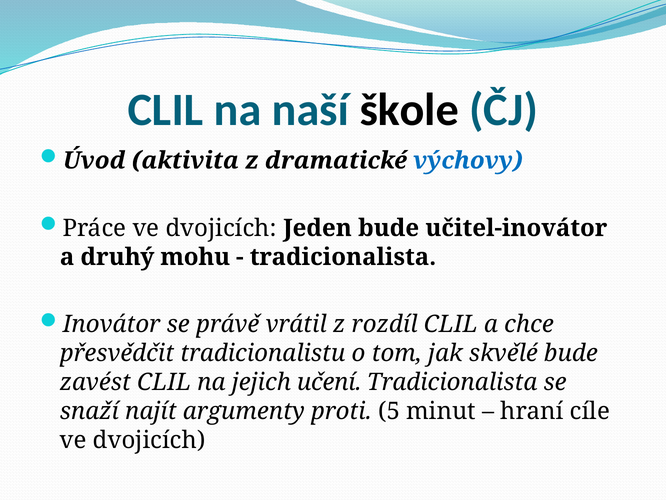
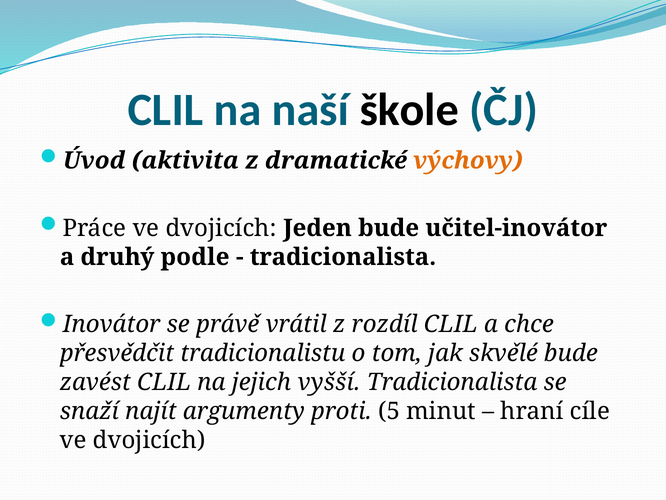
výchovy colour: blue -> orange
mohu: mohu -> podle
učení: učení -> vyšší
